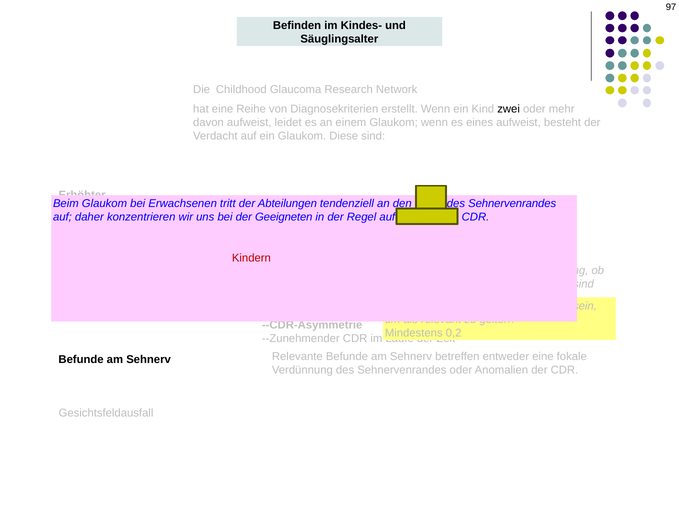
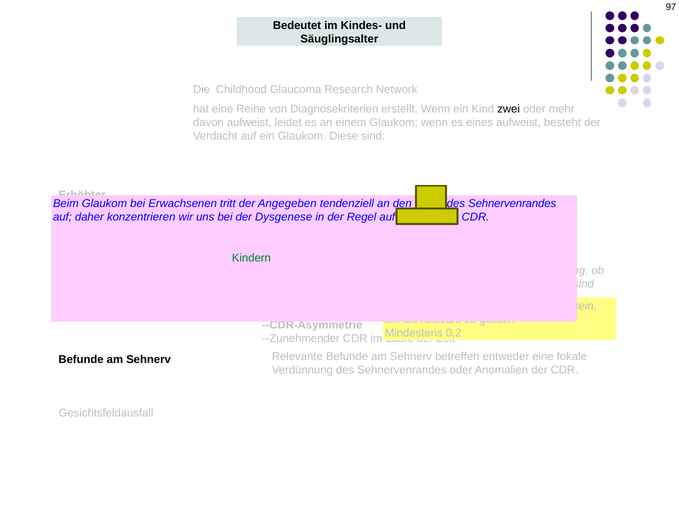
Befinden: Befinden -> Bedeutet
Abteilungen: Abteilungen -> Angegeben
Geeigneten: Geeigneten -> Dysgenese
Kindern at (251, 258) colour: red -> green
